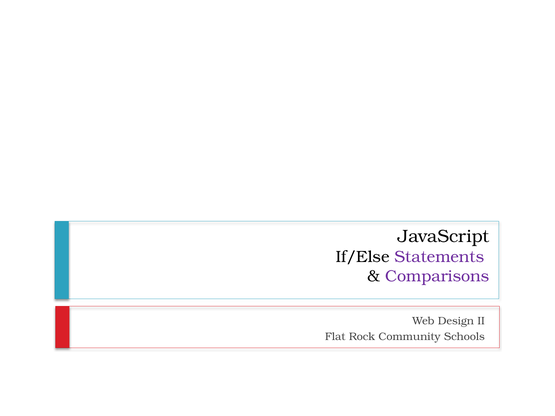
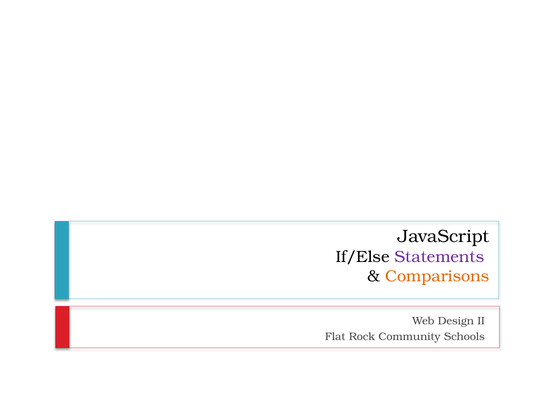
Comparisons colour: purple -> orange
